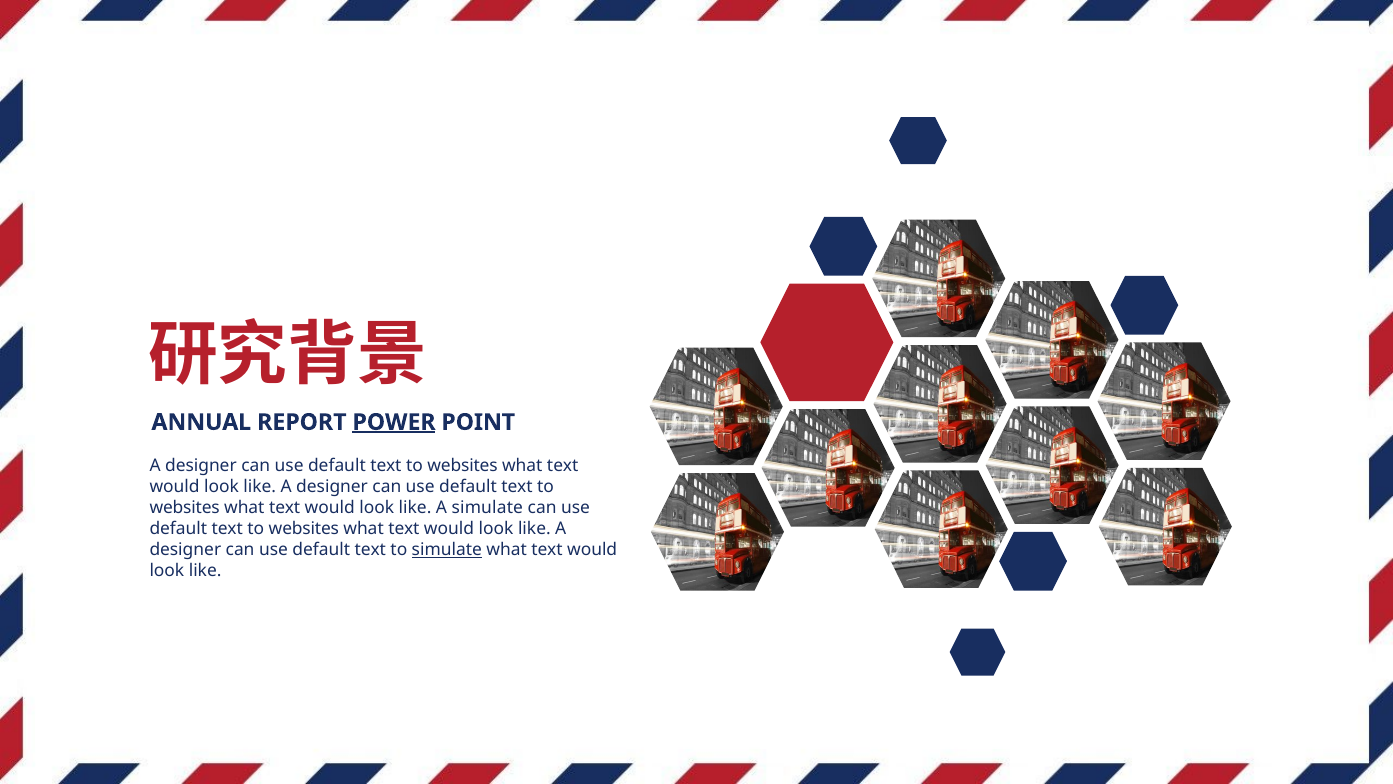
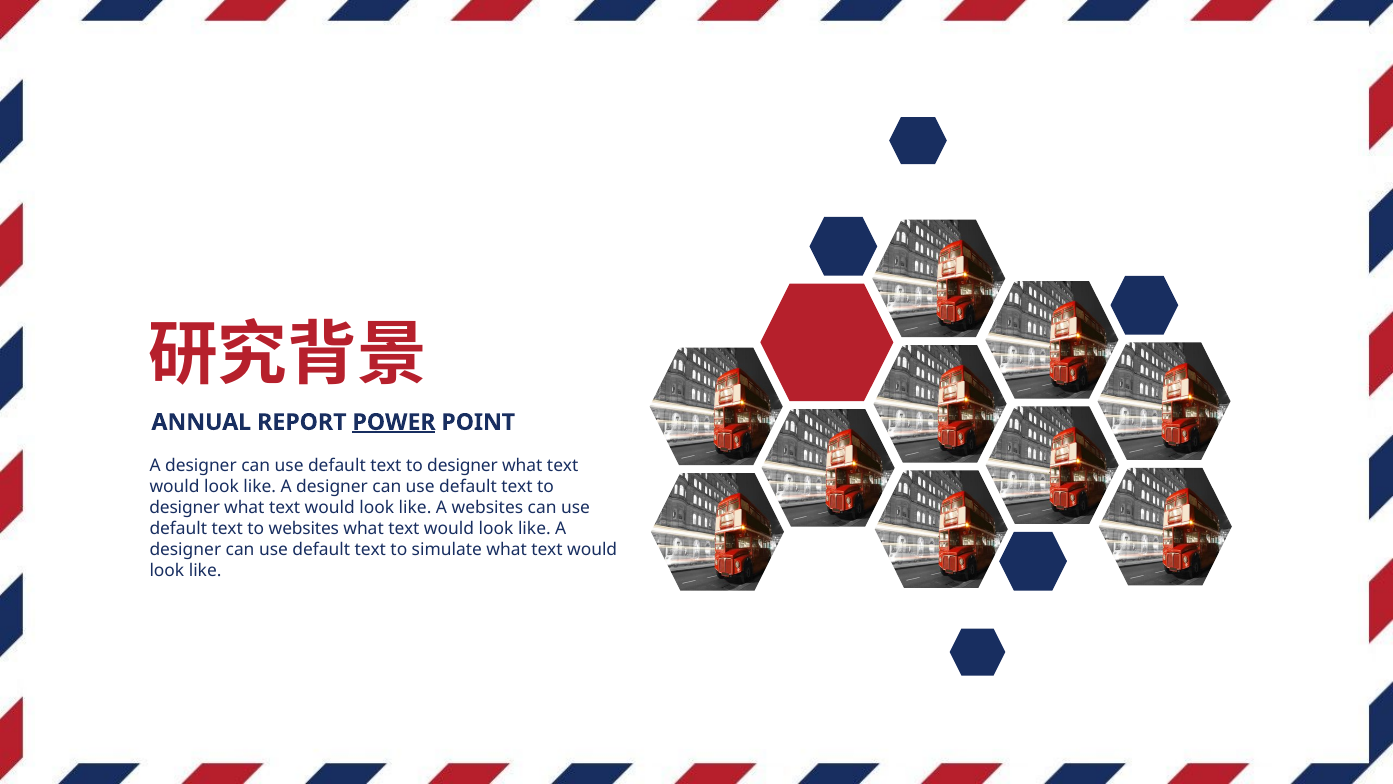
websites at (463, 466): websites -> designer
websites at (185, 508): websites -> designer
A simulate: simulate -> websites
simulate at (447, 549) underline: present -> none
